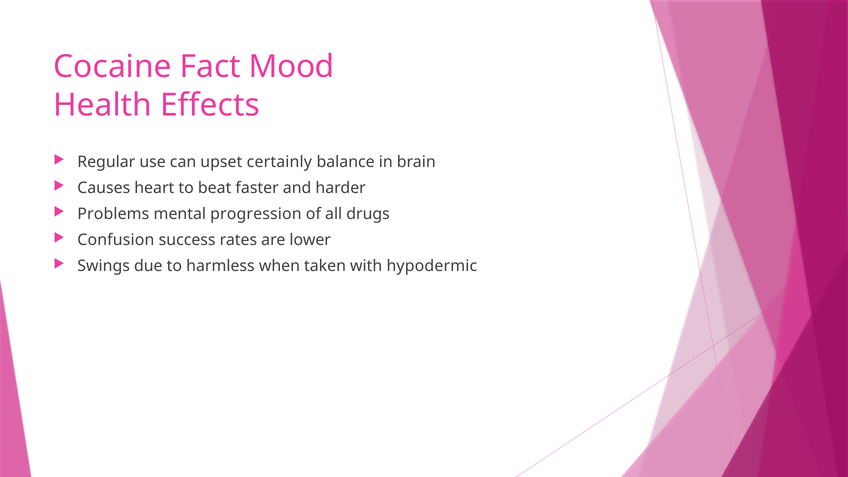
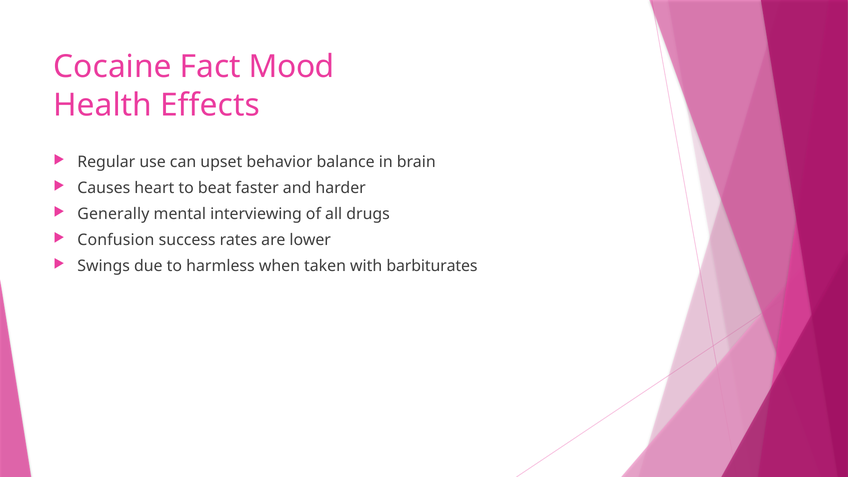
certainly: certainly -> behavior
Problems: Problems -> Generally
progression: progression -> interviewing
hypodermic: hypodermic -> barbiturates
